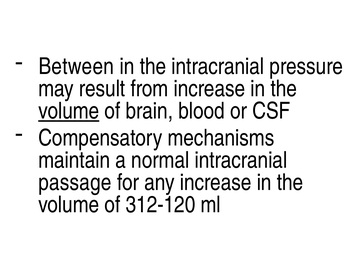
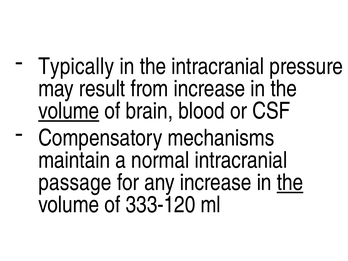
Between: Between -> Typically
the at (290, 182) underline: none -> present
312-120: 312-120 -> 333-120
